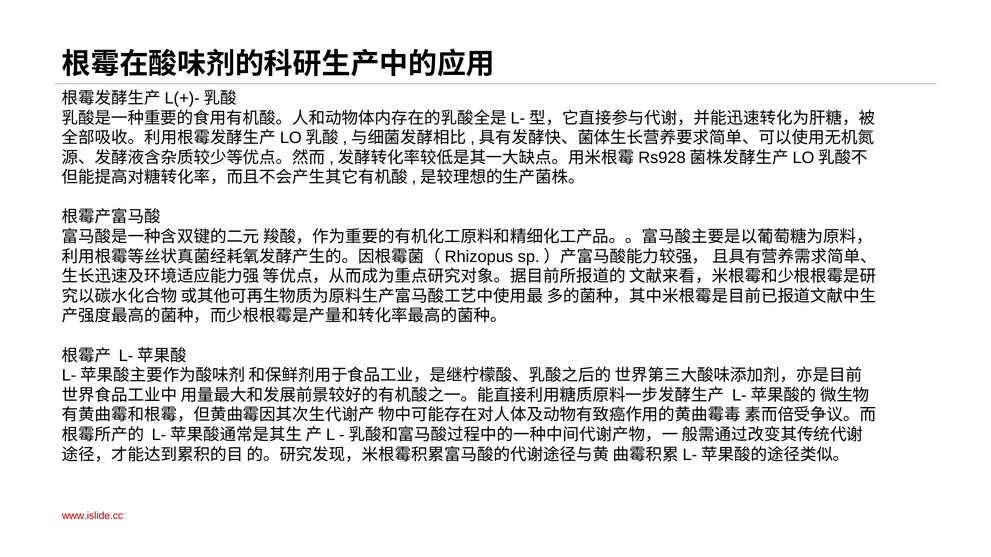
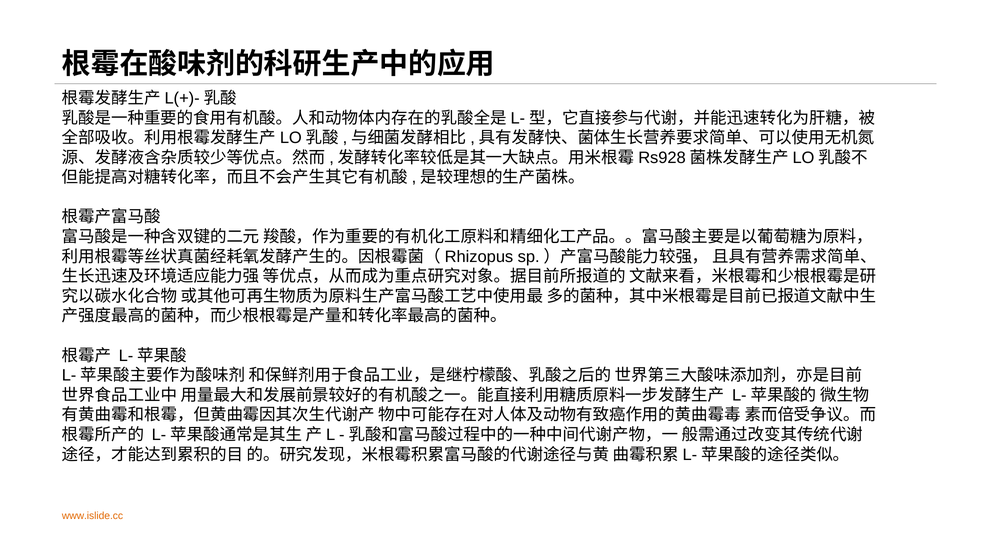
www.islide.cc colour: red -> orange
